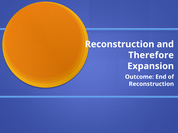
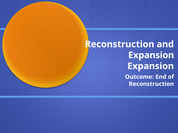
Therefore at (151, 55): Therefore -> Expansion
